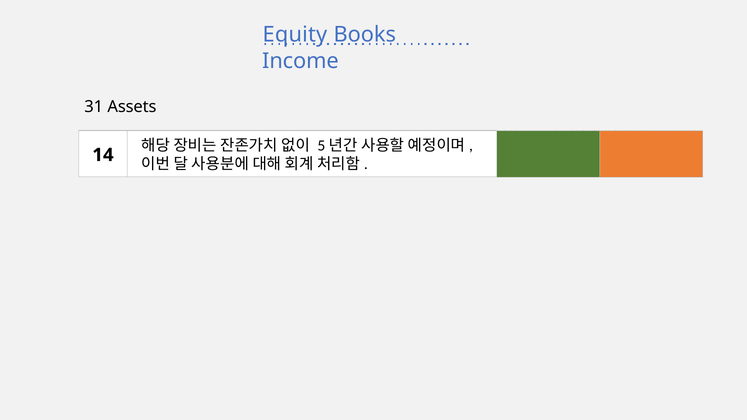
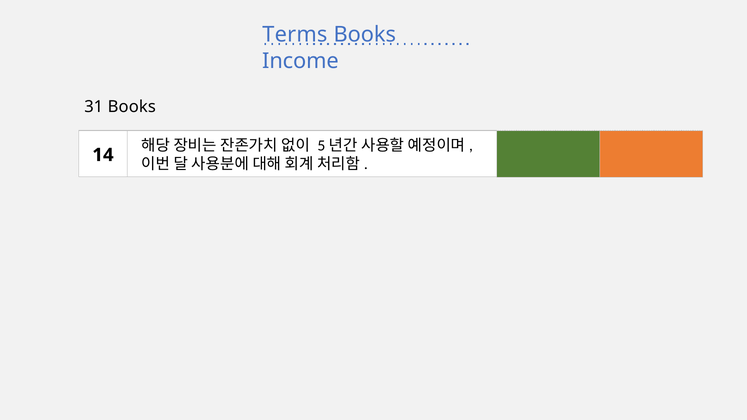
Equity: Equity -> Terms
31 Assets: Assets -> Books
